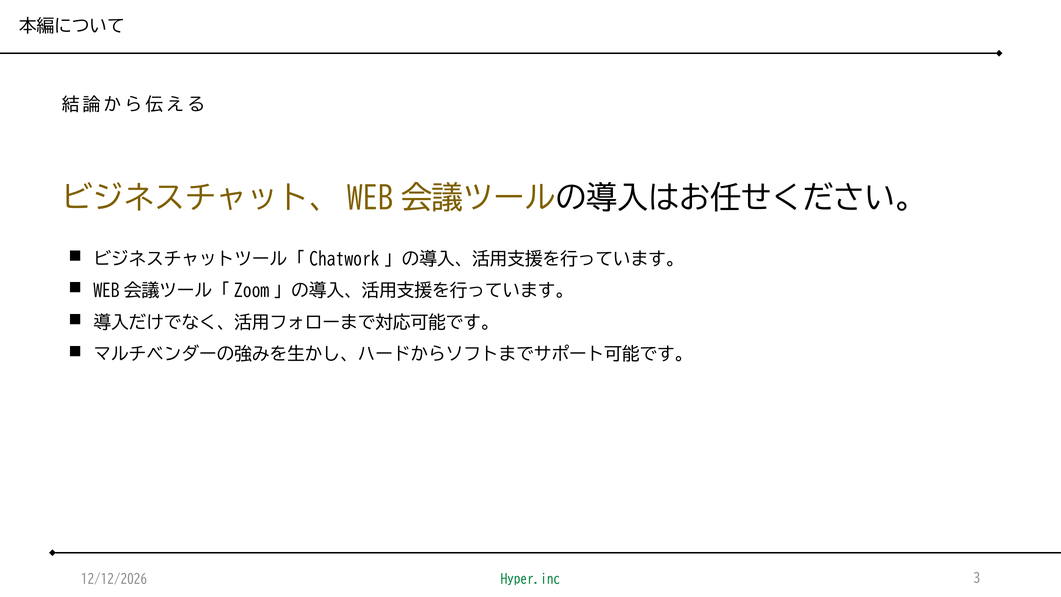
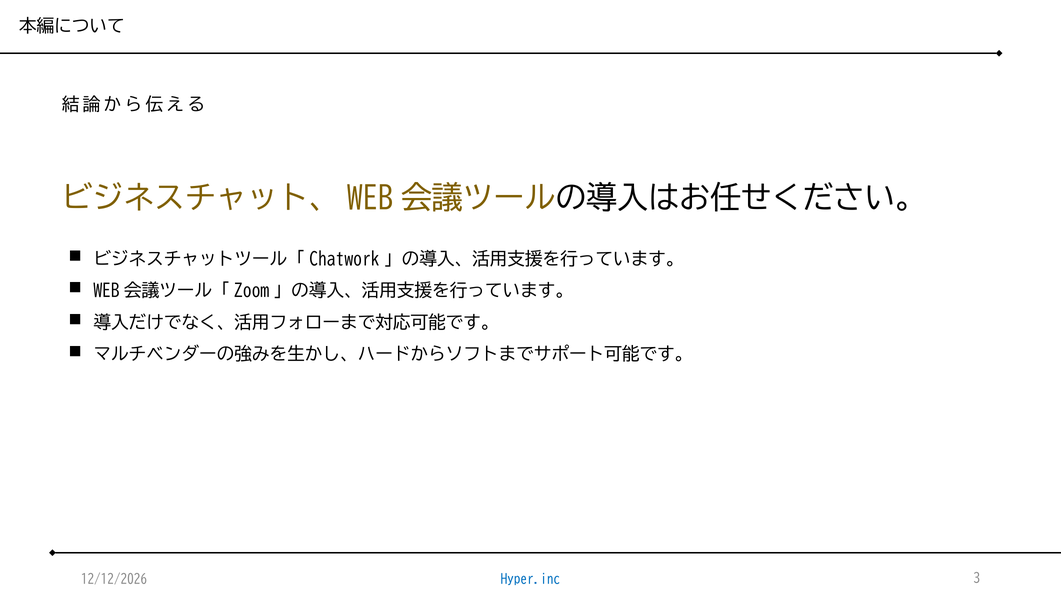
Hyper.inc colour: green -> blue
